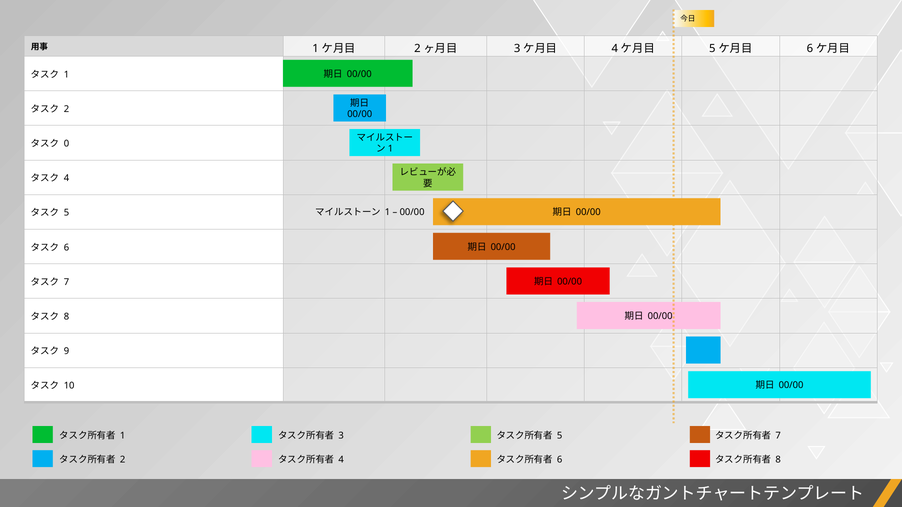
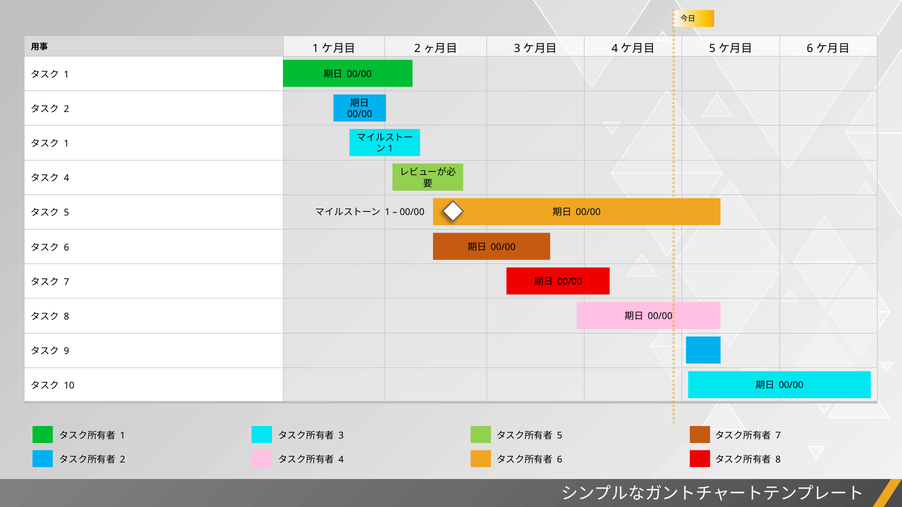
0 at (66, 144): 0 -> 1
